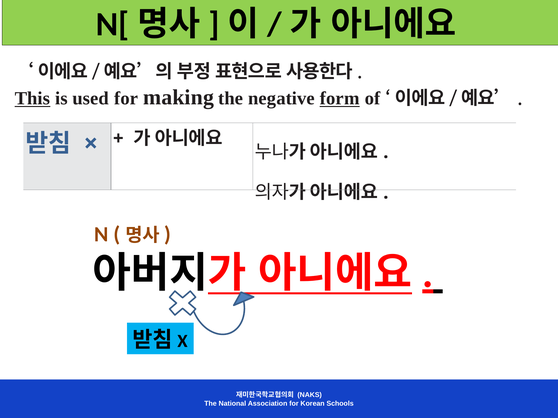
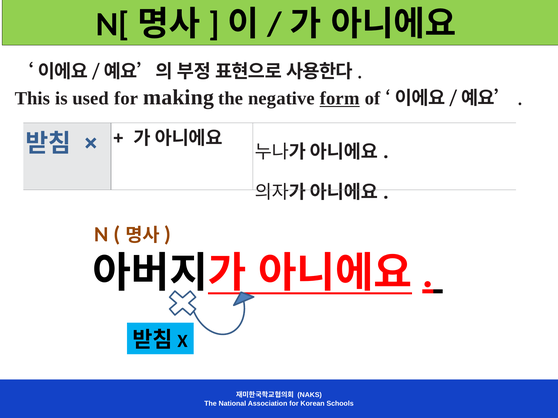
This underline: present -> none
